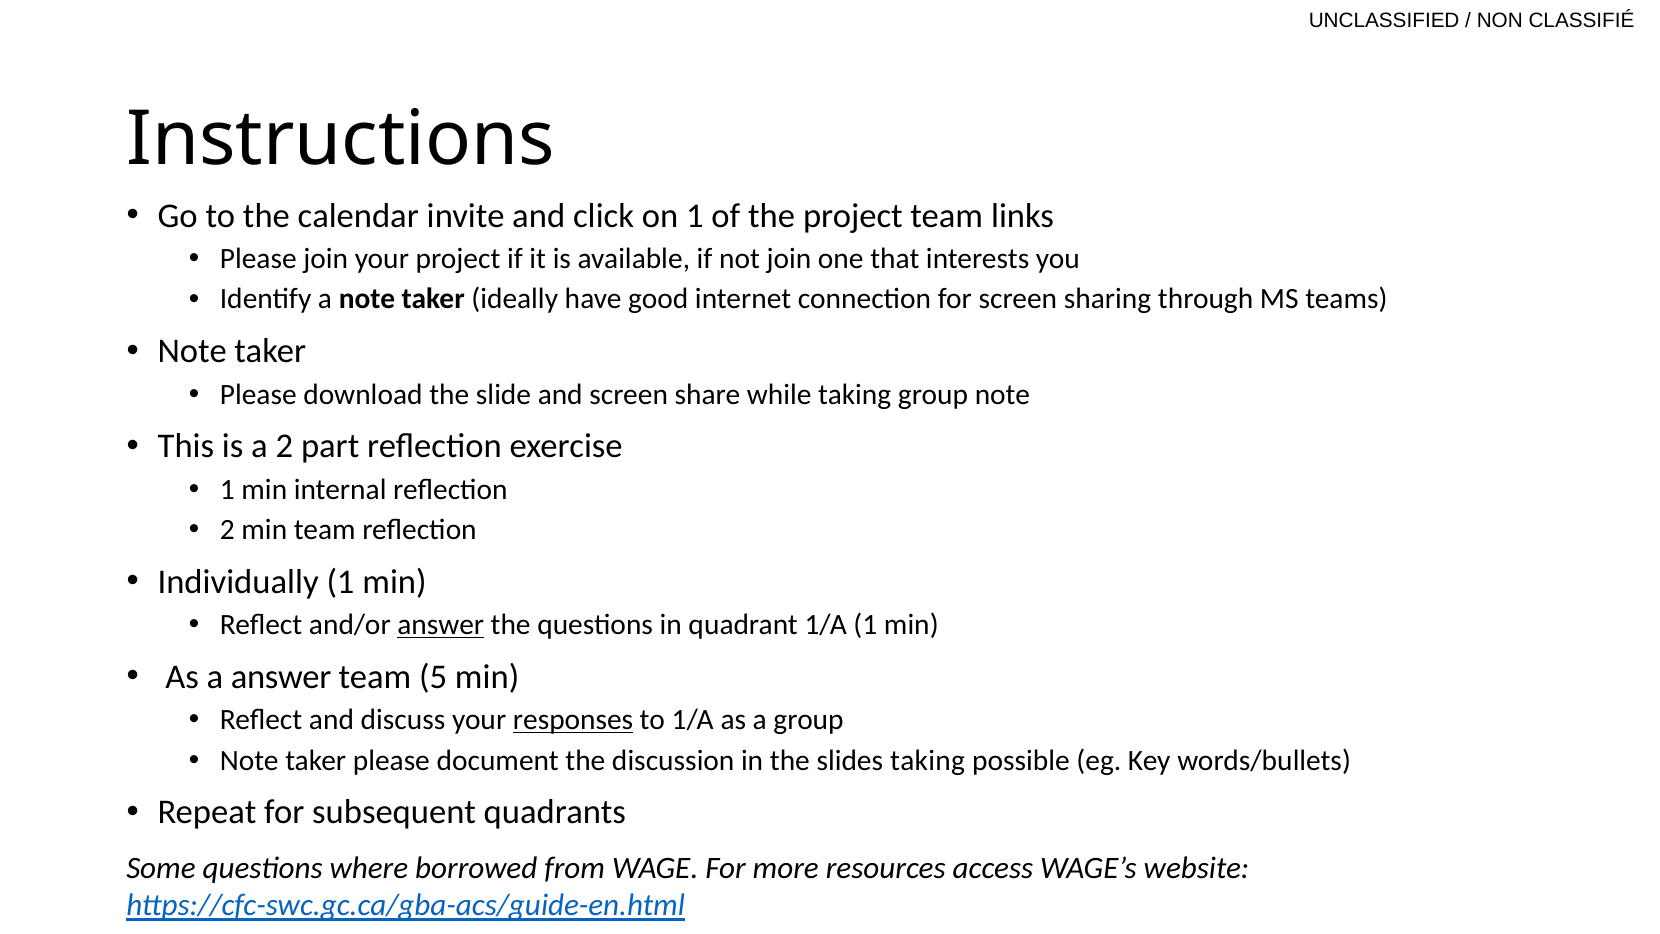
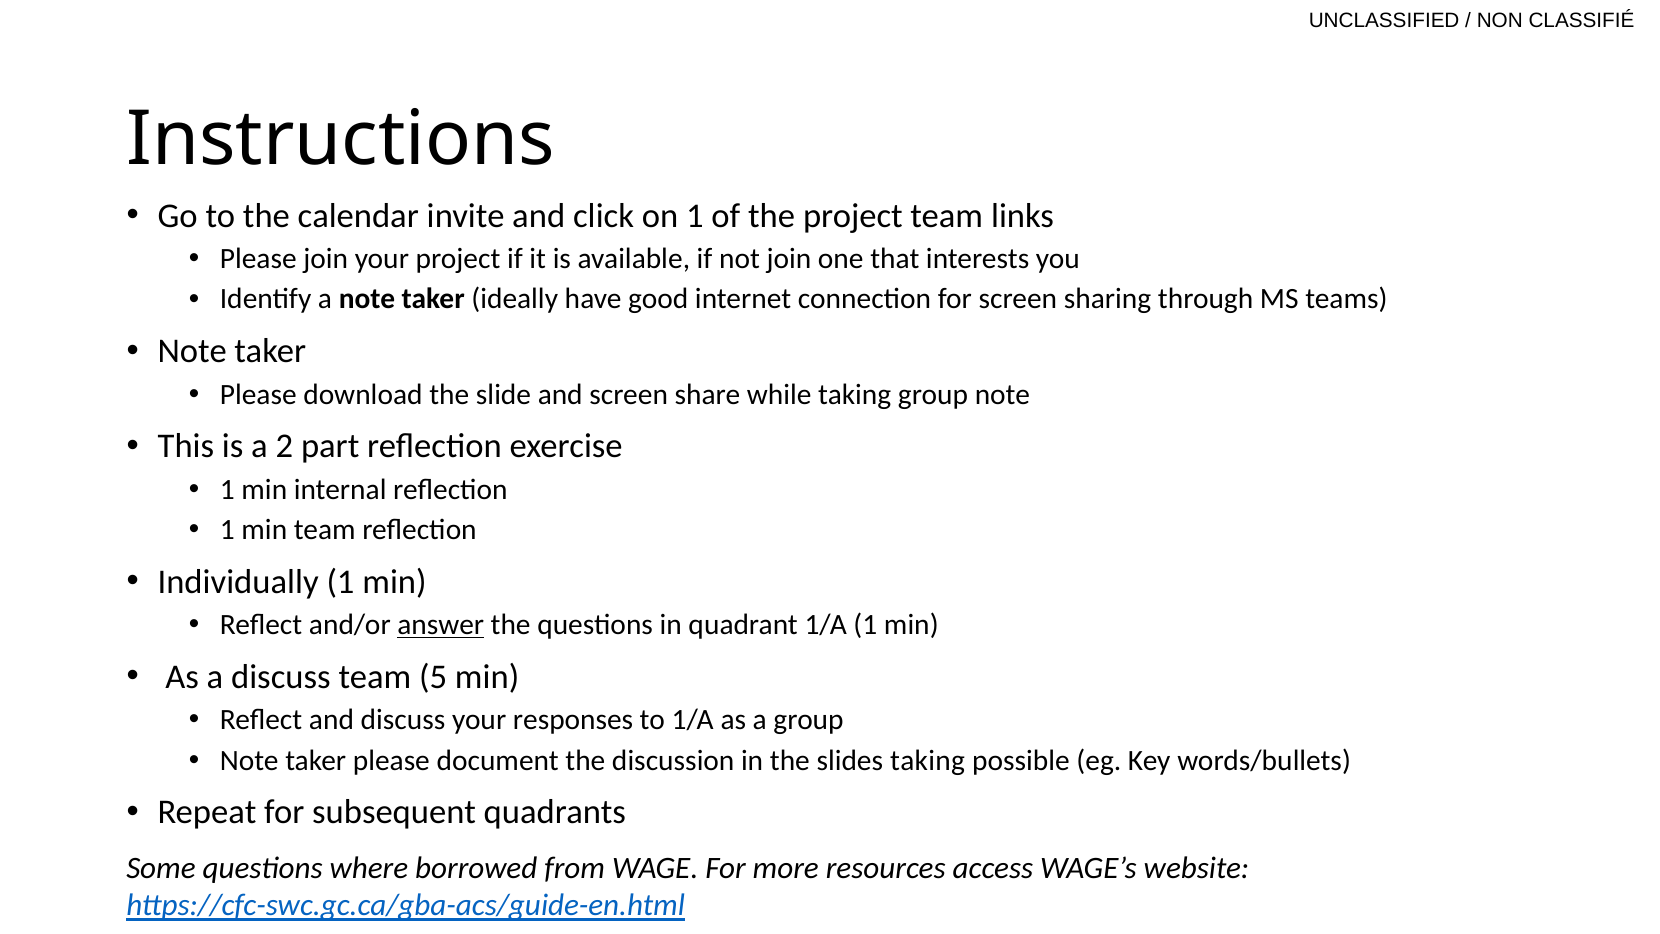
2 at (227, 530): 2 -> 1
a answer: answer -> discuss
responses underline: present -> none
